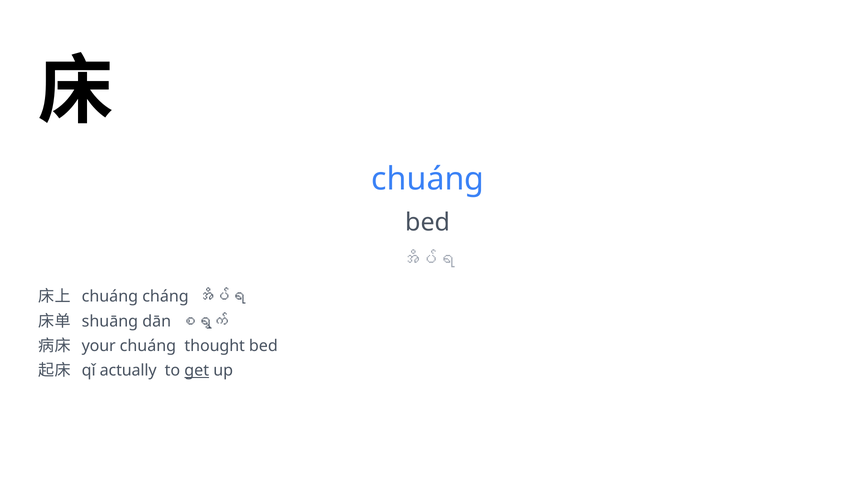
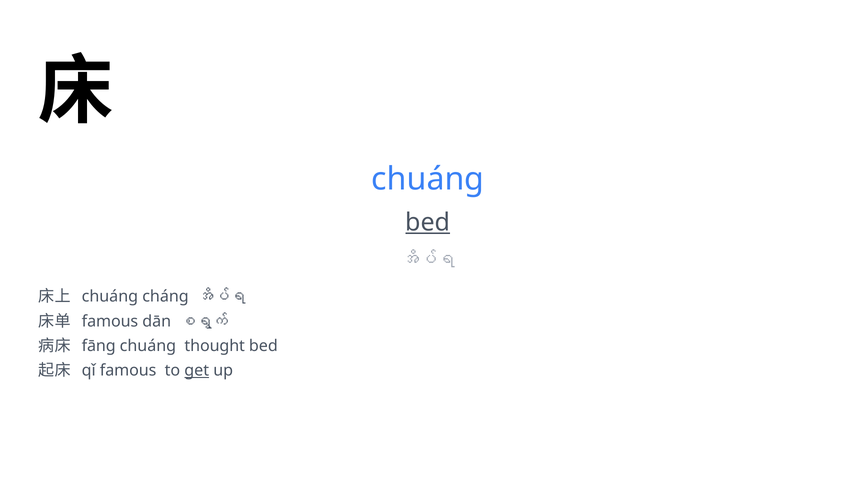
bed at (428, 223) underline: none -> present
shuāng at (110, 322): shuāng -> famous
your: your -> fāng
qǐ actually: actually -> famous
